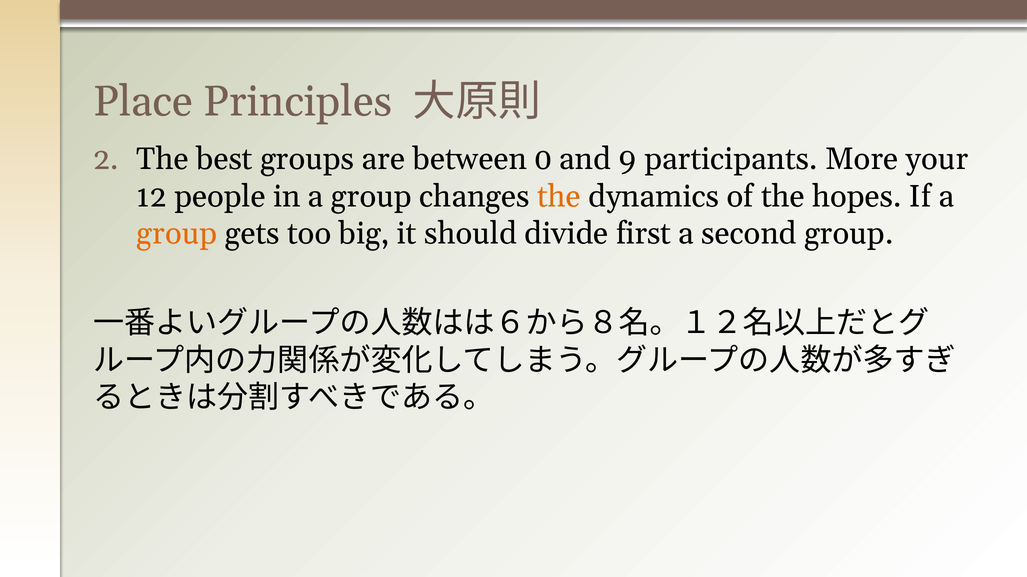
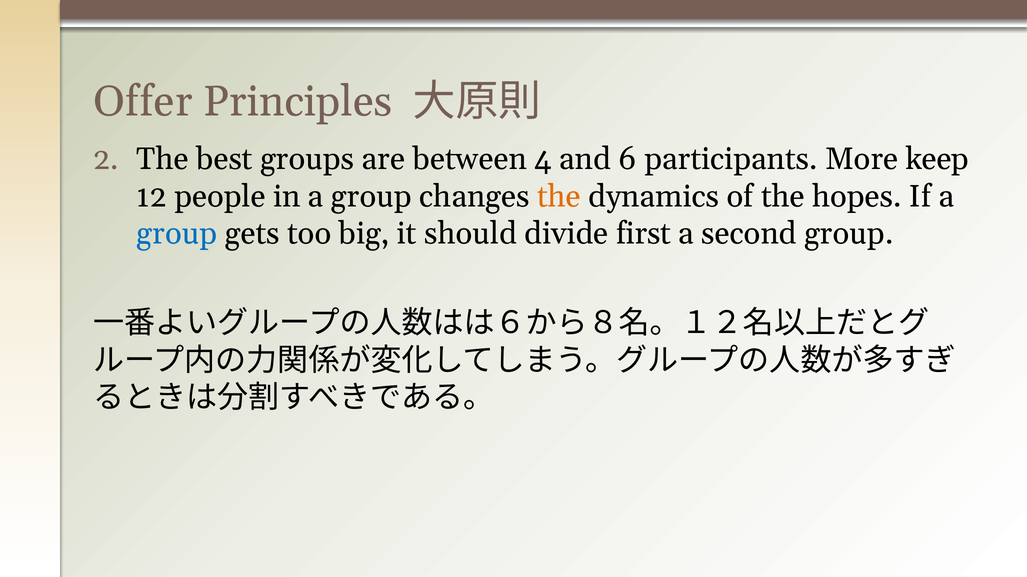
Place: Place -> Offer
0: 0 -> 4
9: 9 -> 6
your: your -> keep
group at (177, 234) colour: orange -> blue
